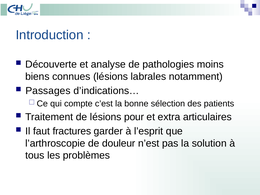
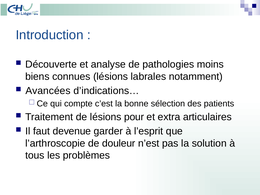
Passages: Passages -> Avancées
fractures: fractures -> devenue
